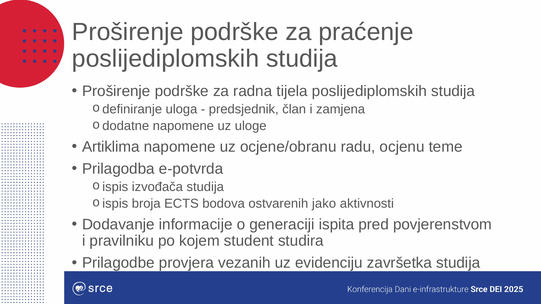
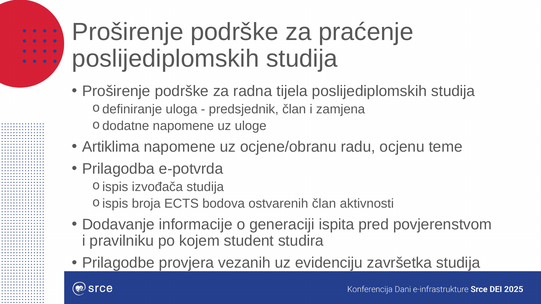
ostvarenih jako: jako -> član
